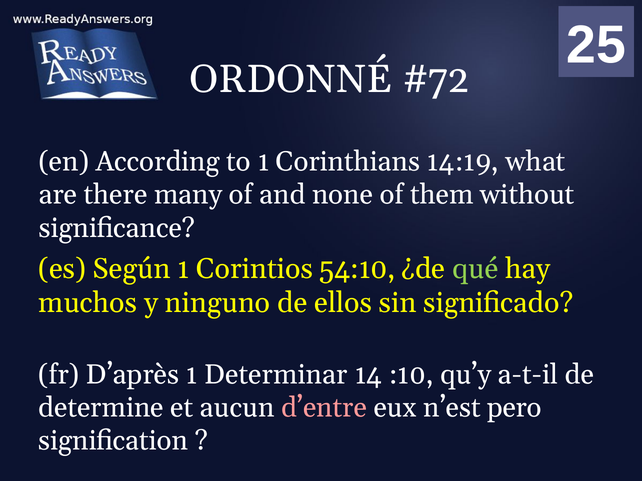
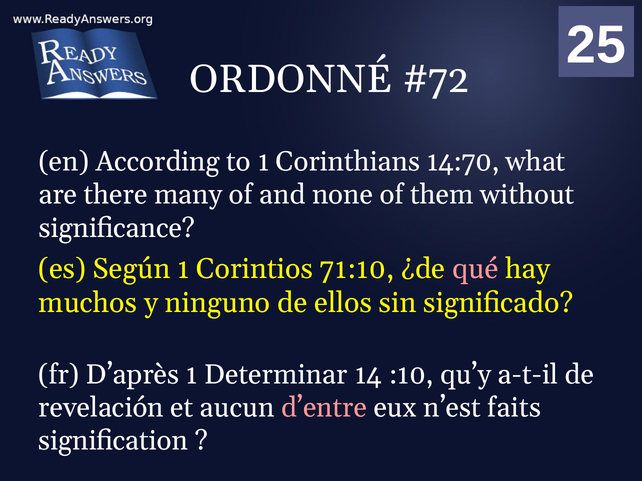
14:19: 14:19 -> 14:70
54:10: 54:10 -> 71:10
qué colour: light green -> pink
determine: determine -> revelación
pero: pero -> faits
